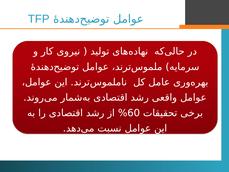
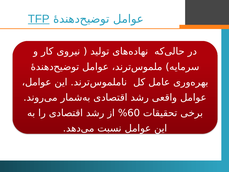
TFP underline: none -> present
